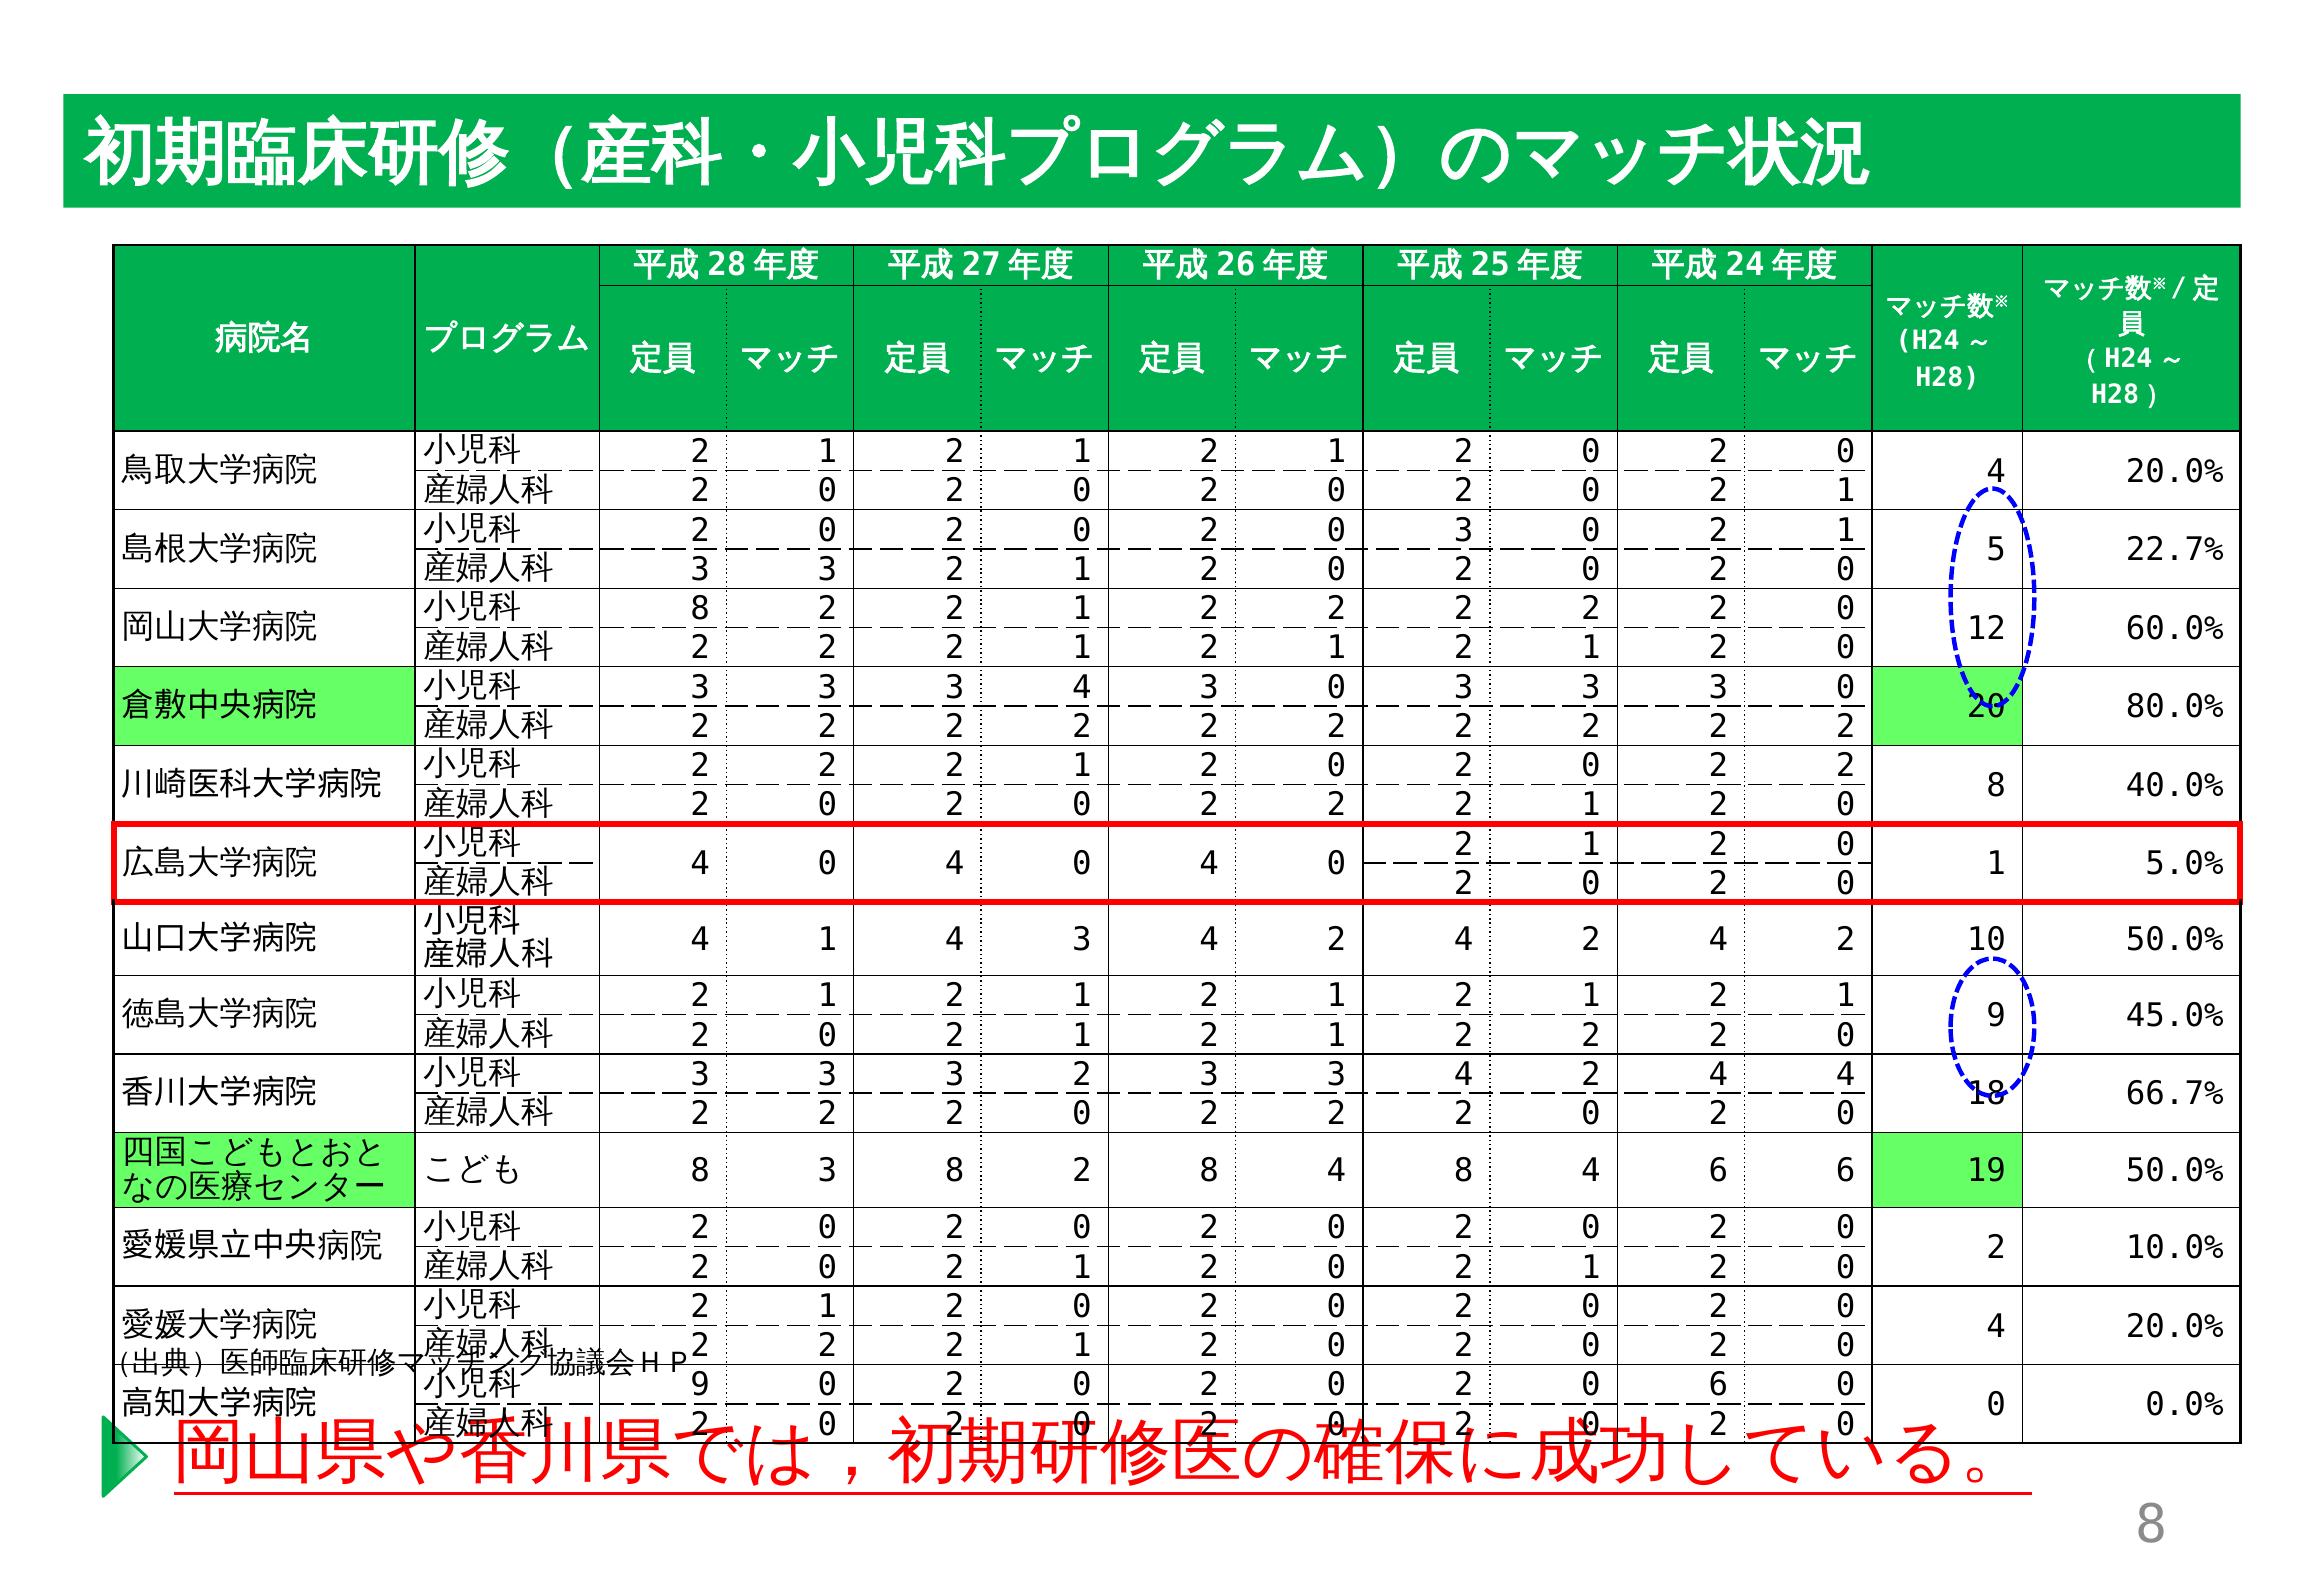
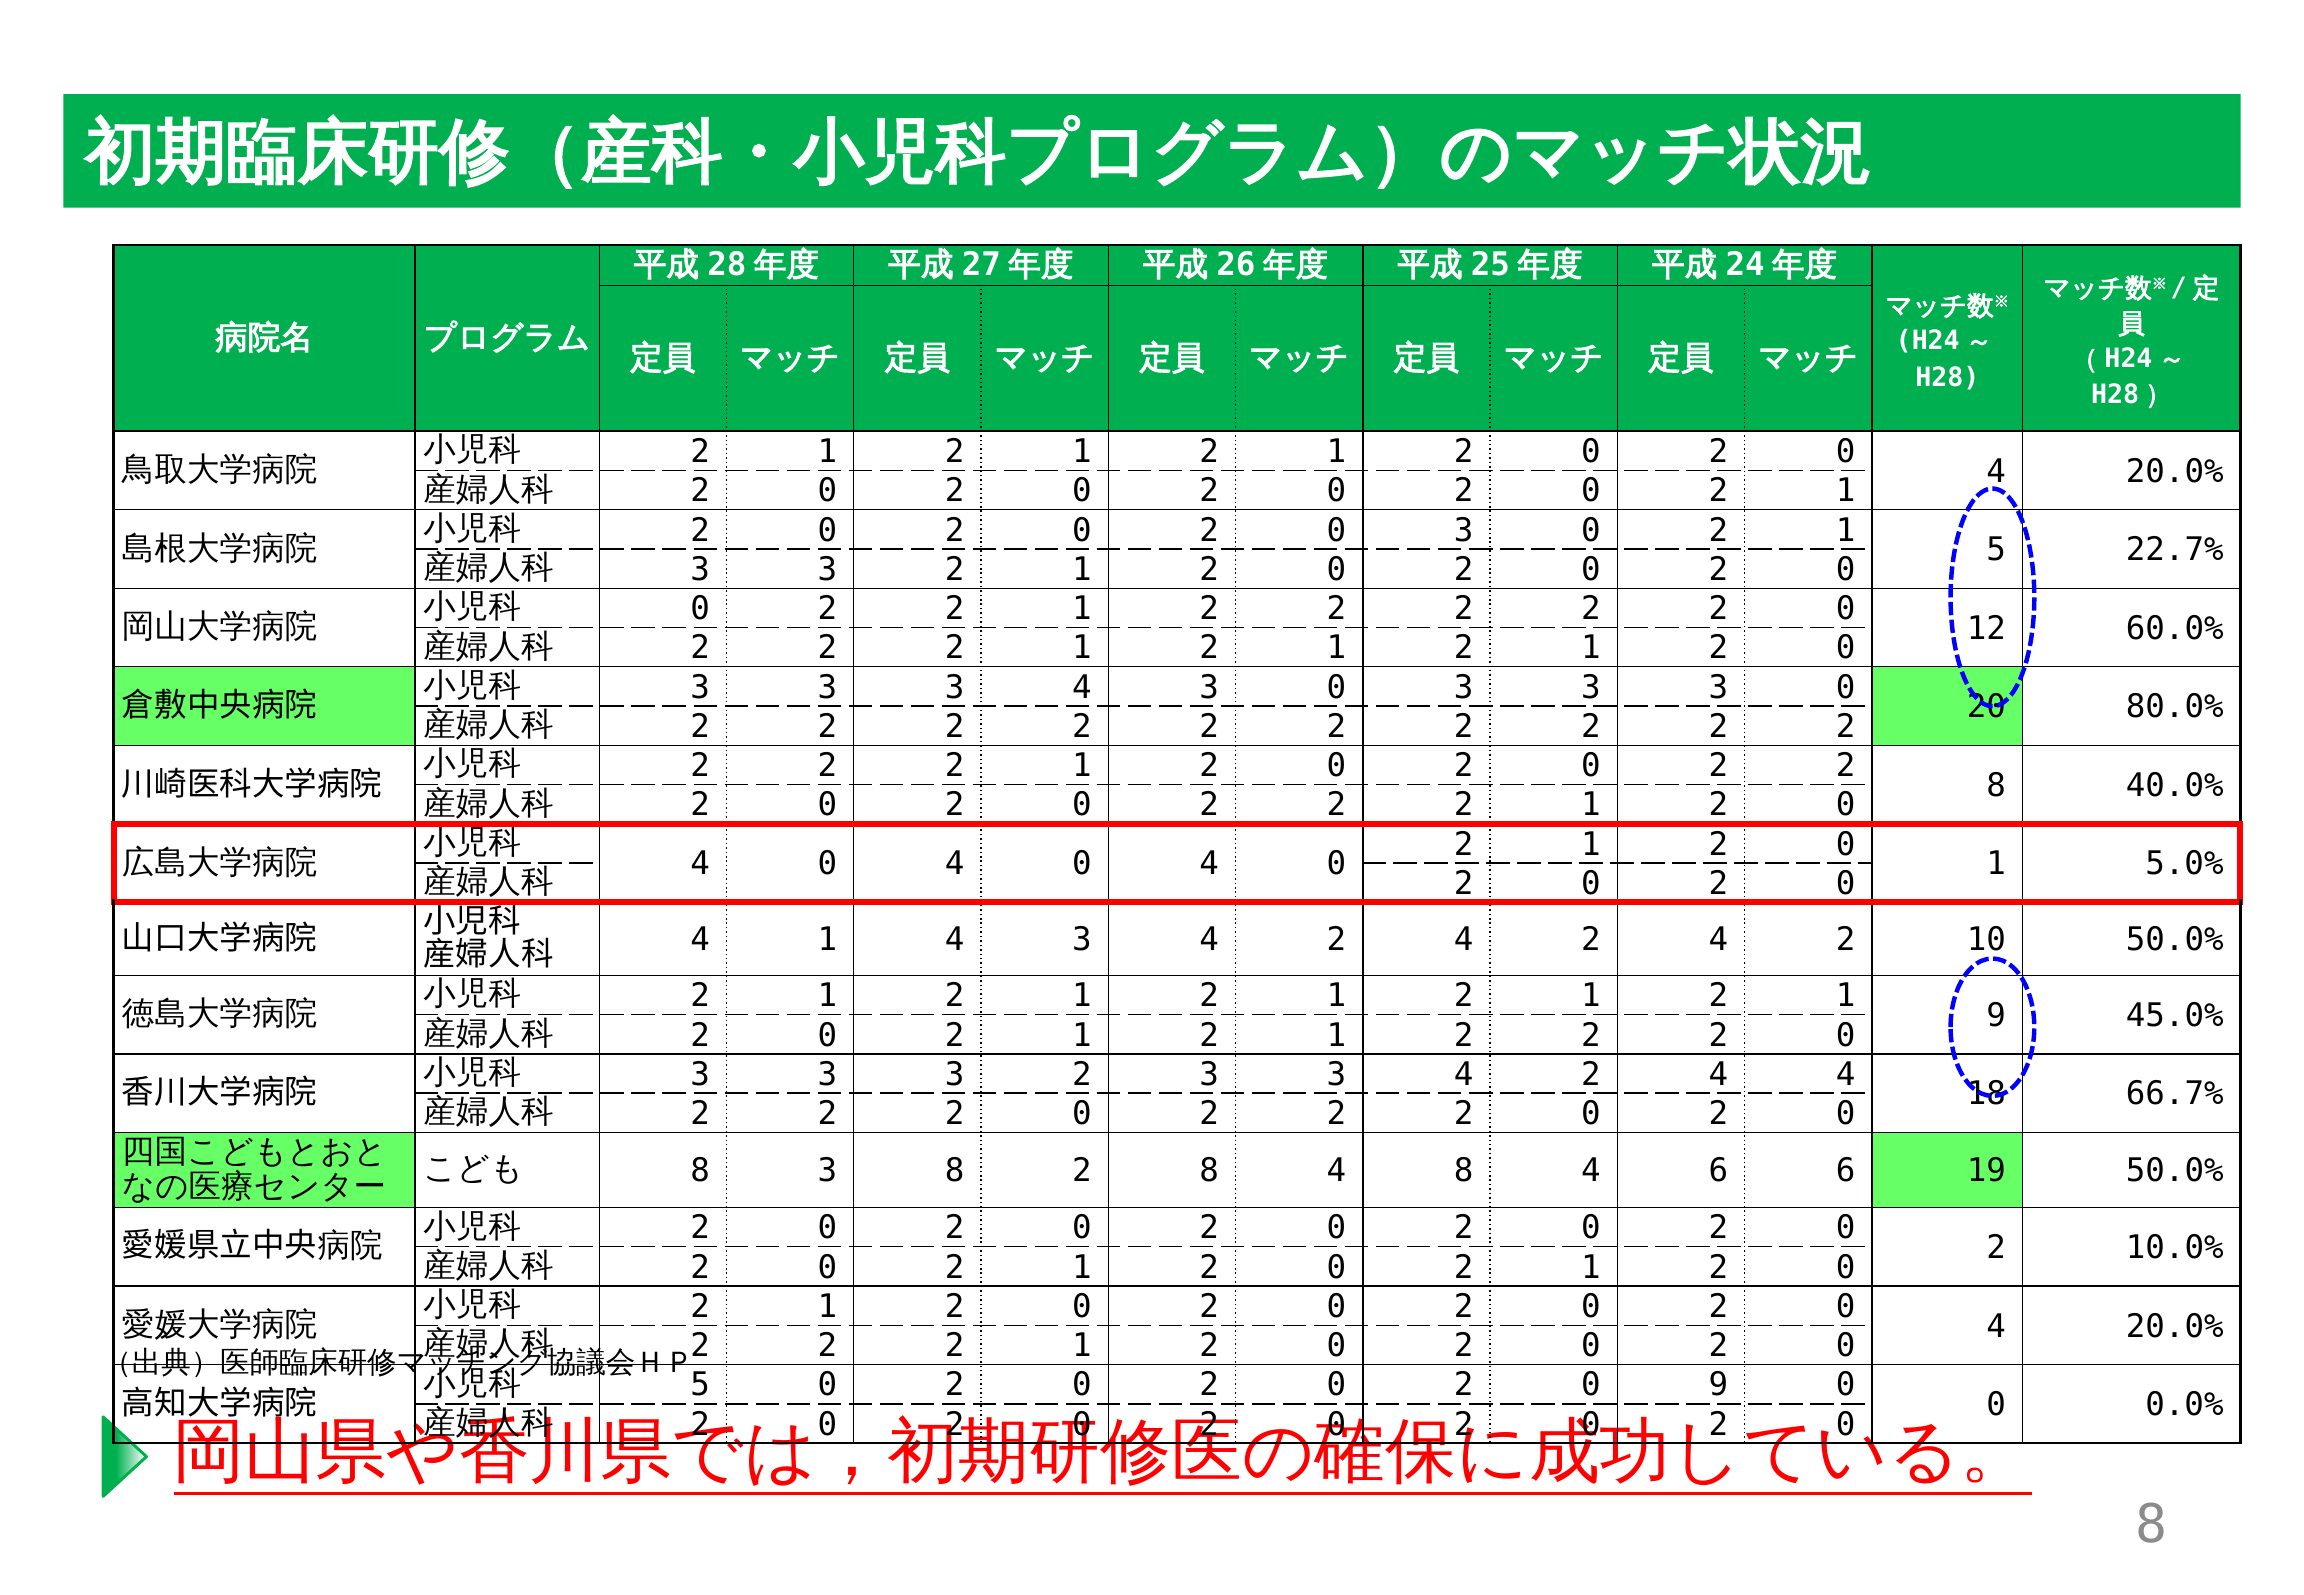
8 at (700, 609): 8 -> 0
9 at (700, 1385): 9 -> 5
0 6: 6 -> 9
